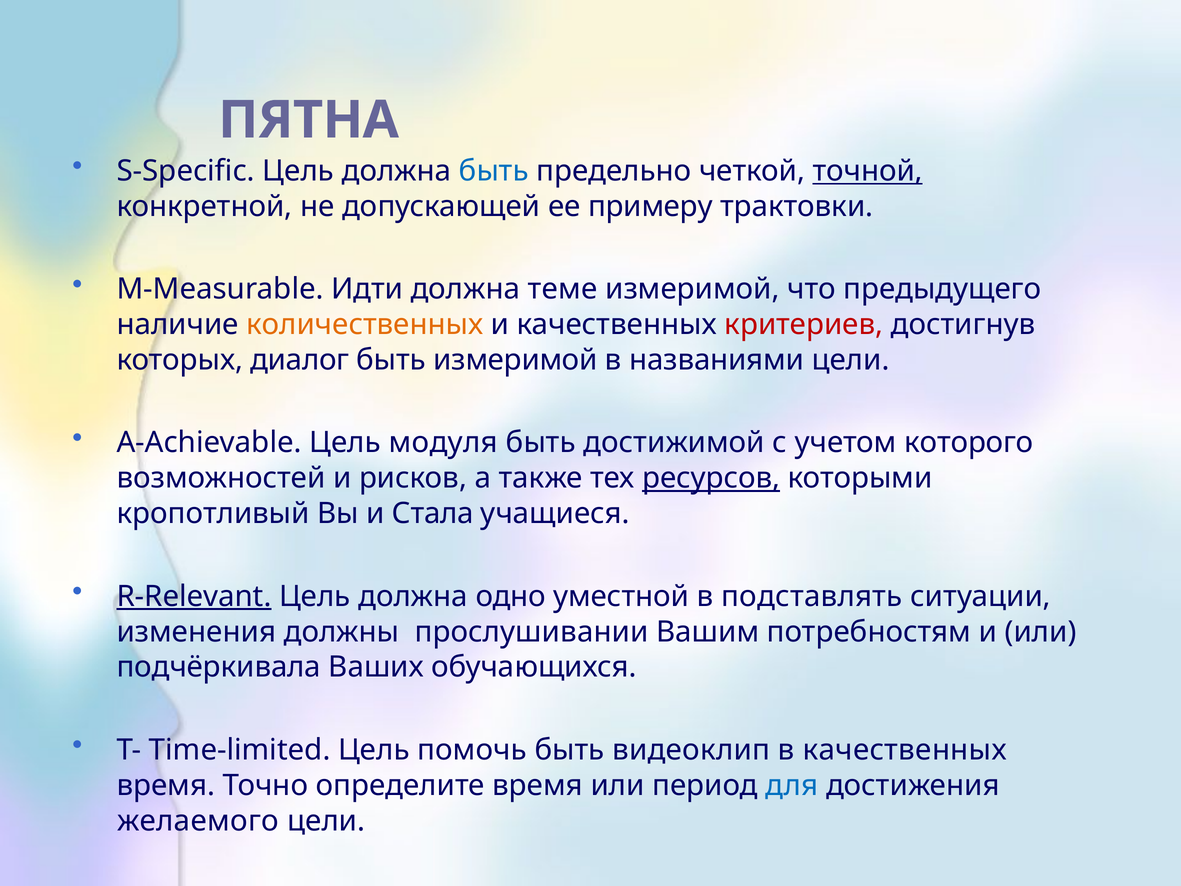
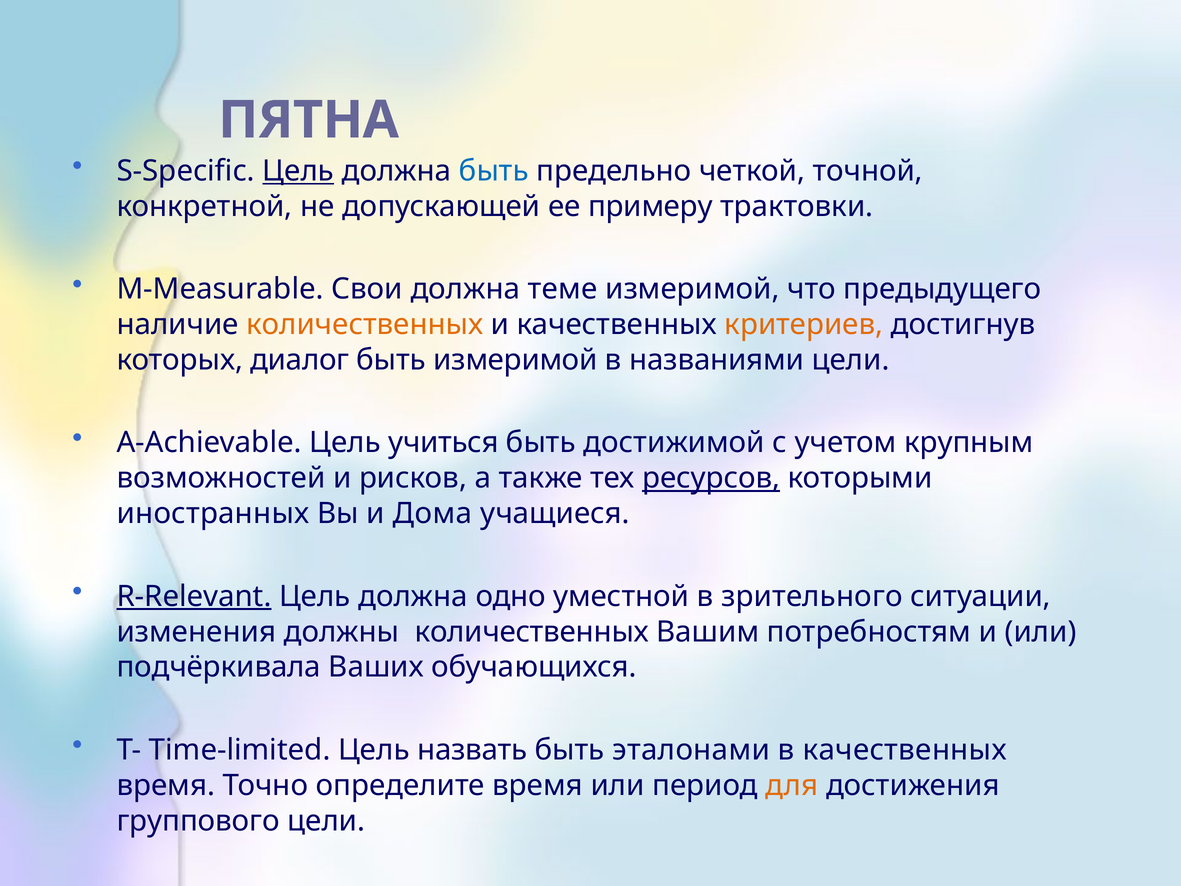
Цель at (298, 171) underline: none -> present
точной underline: present -> none
Идти: Идти -> Свои
критериев colour: red -> orange
модуля: модуля -> учиться
которого: которого -> крупным
кропотливый: кропотливый -> иностранных
Стала: Стала -> Дома
подставлять: подставлять -> зрительного
должны прослушивании: прослушивании -> количественных
помочь: помочь -> назвать
видеоклип: видеоклип -> эталонами
для colour: blue -> orange
желаемого: желаемого -> группового
